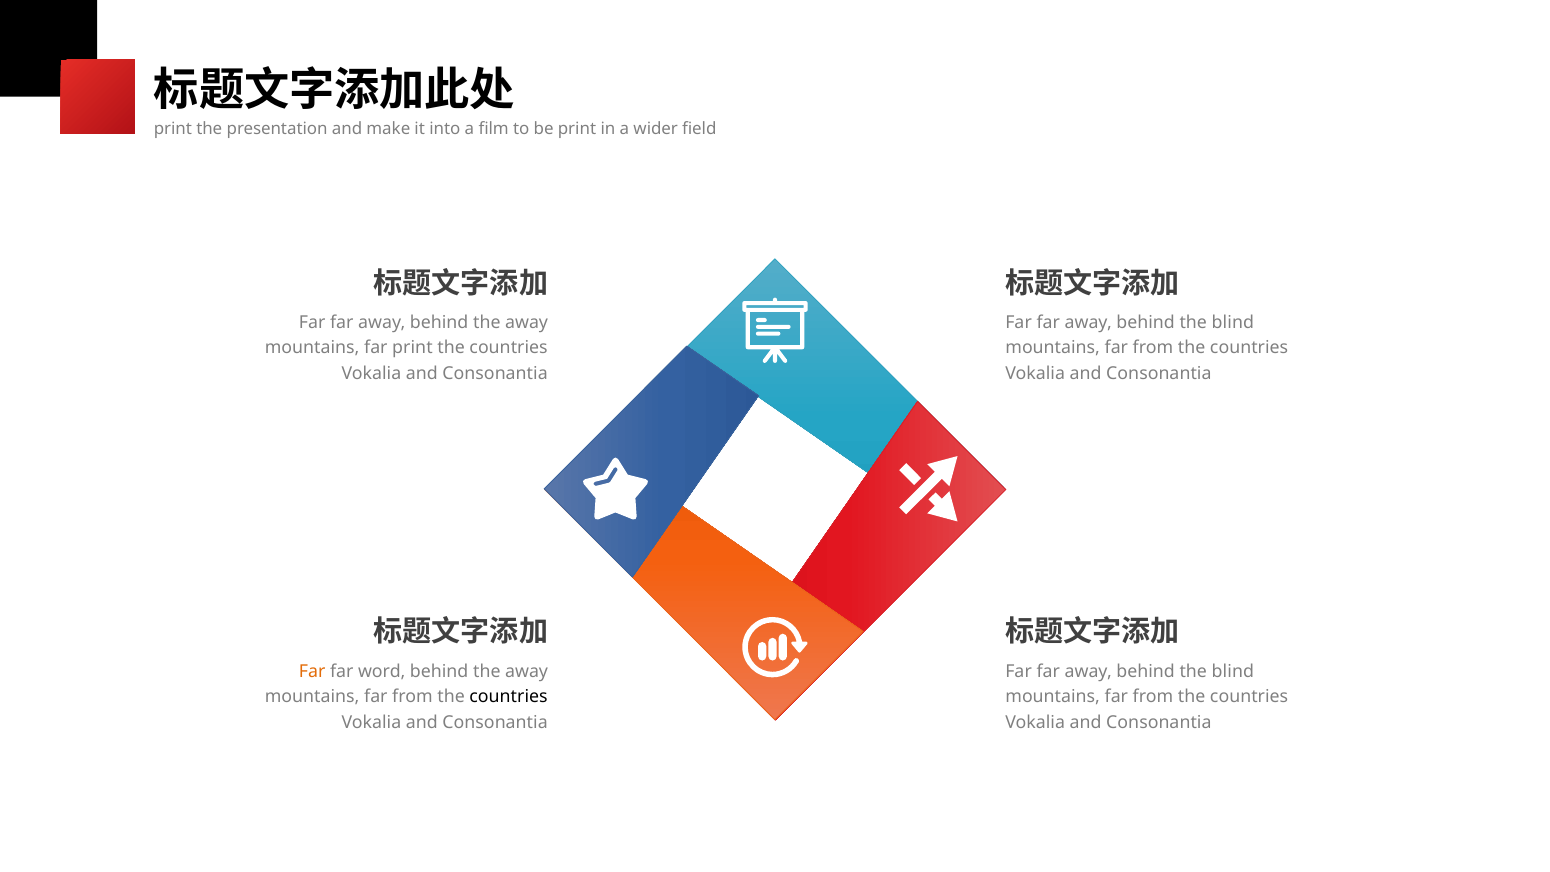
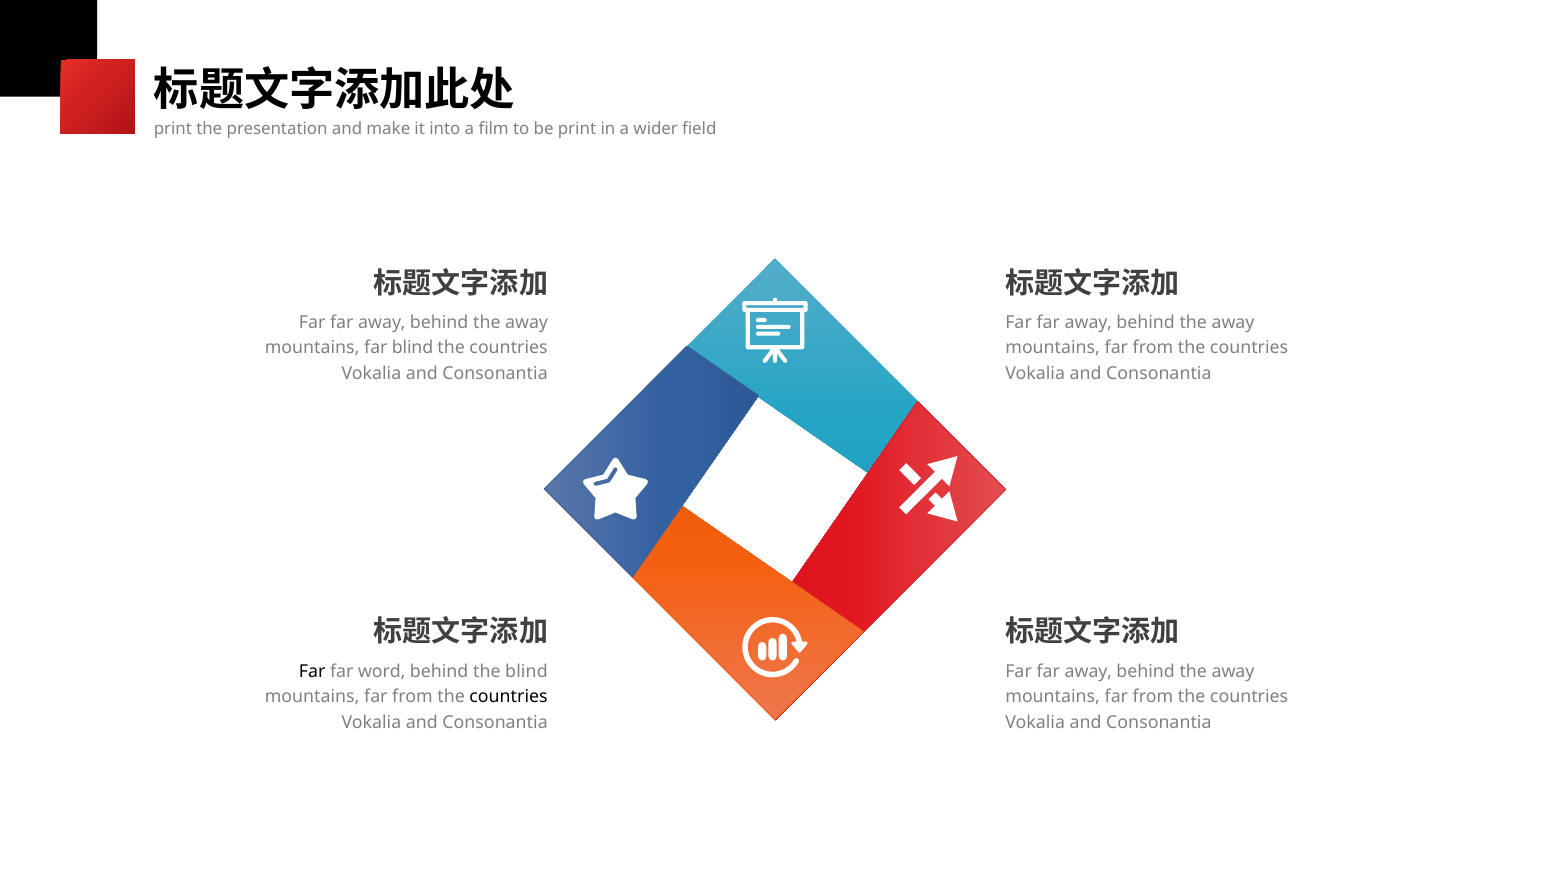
blind at (1233, 322): blind -> away
far print: print -> blind
Far at (312, 671) colour: orange -> black
away at (527, 671): away -> blind
blind at (1233, 671): blind -> away
